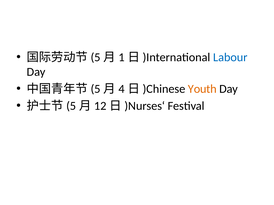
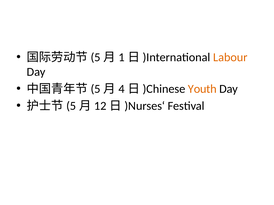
Labour colour: blue -> orange
